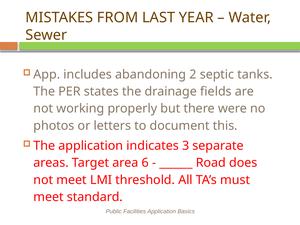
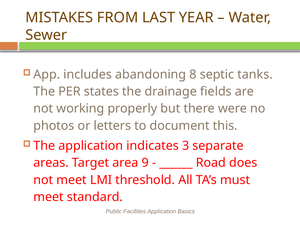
2: 2 -> 8
6: 6 -> 9
